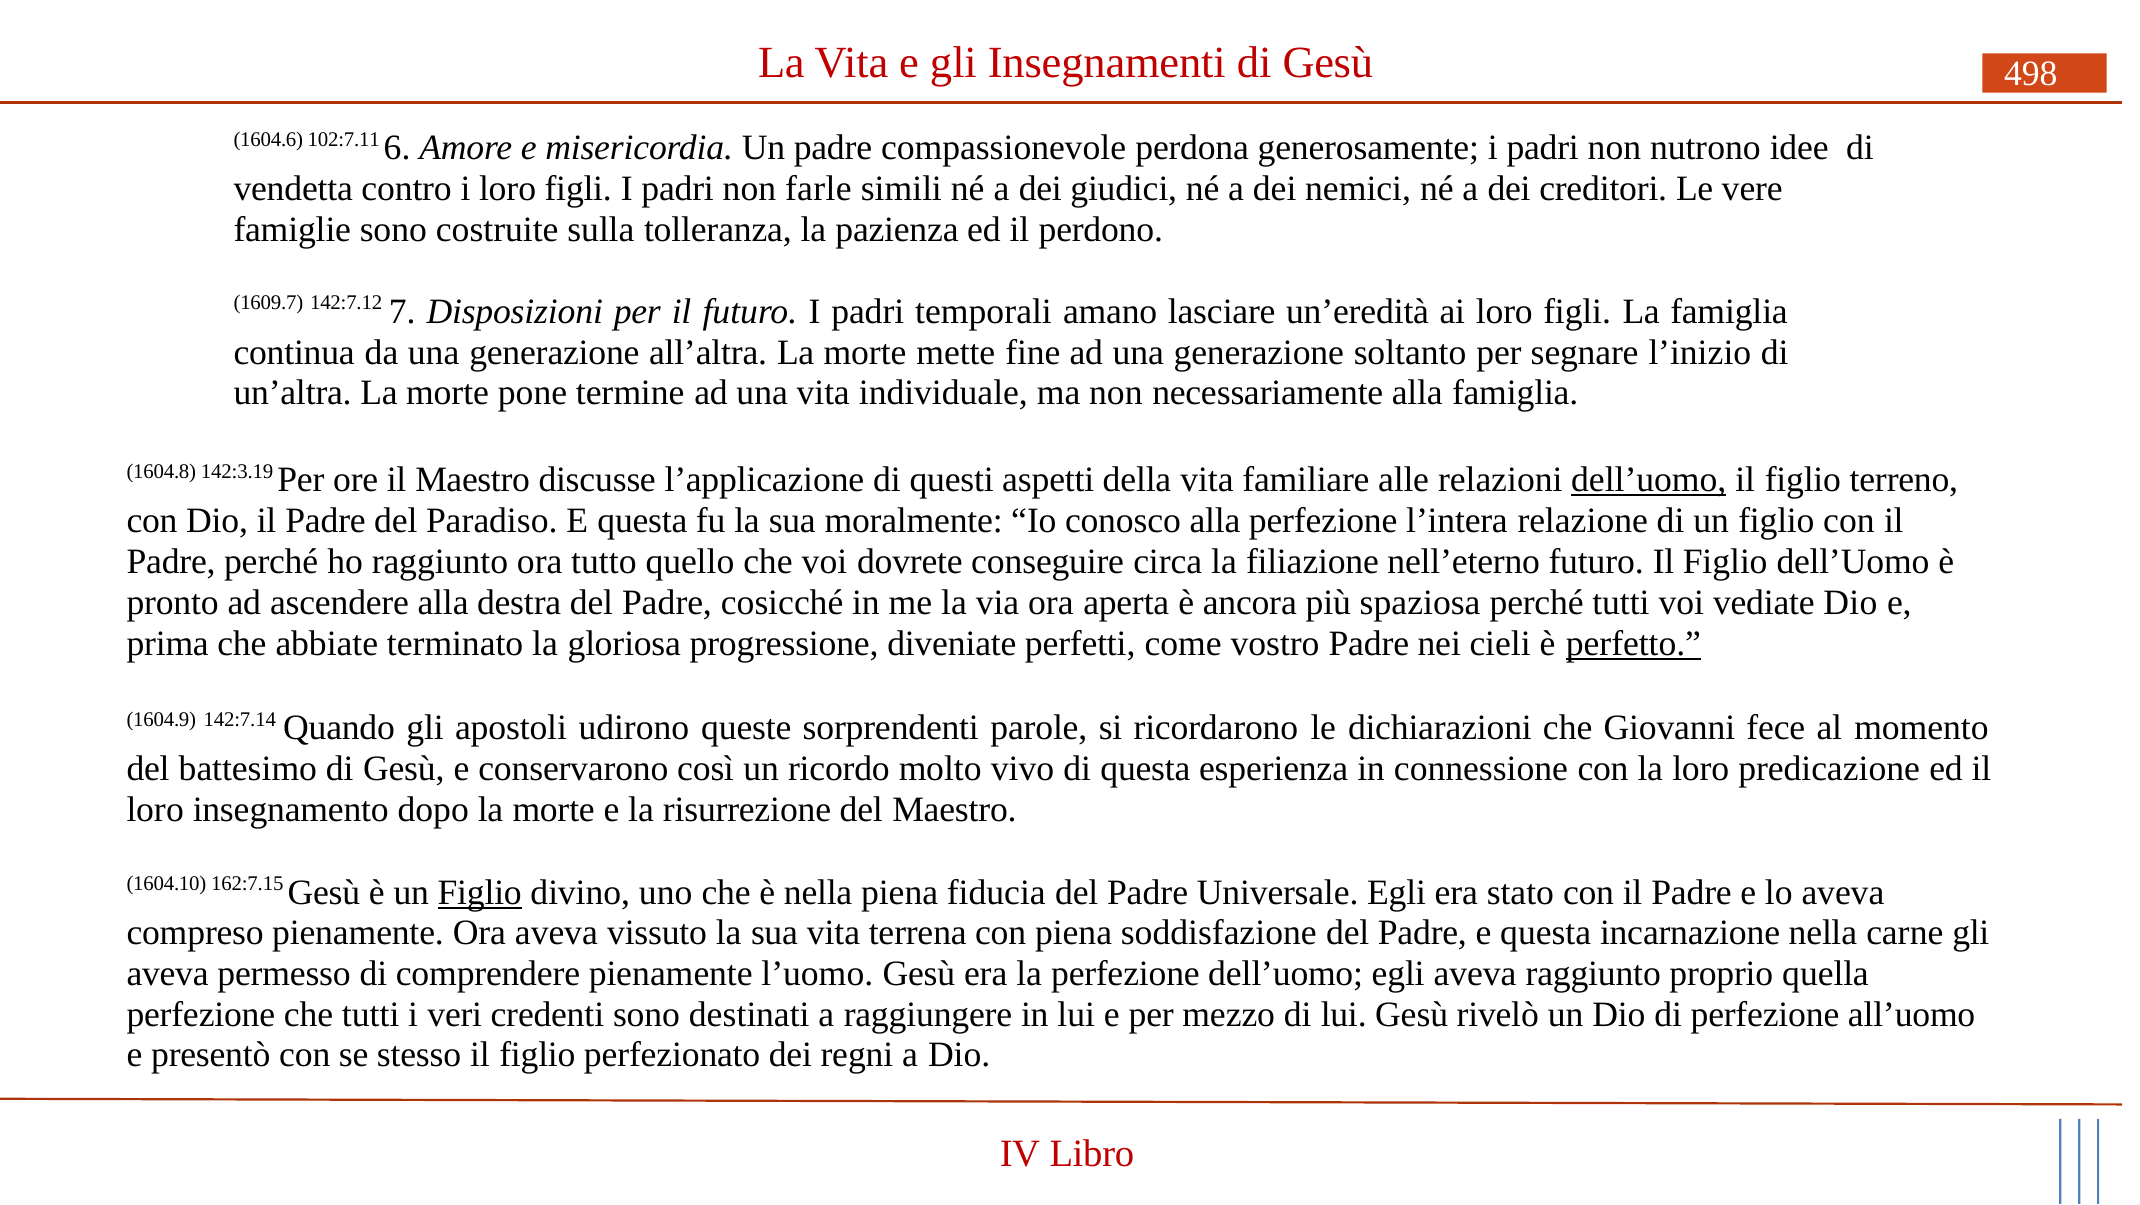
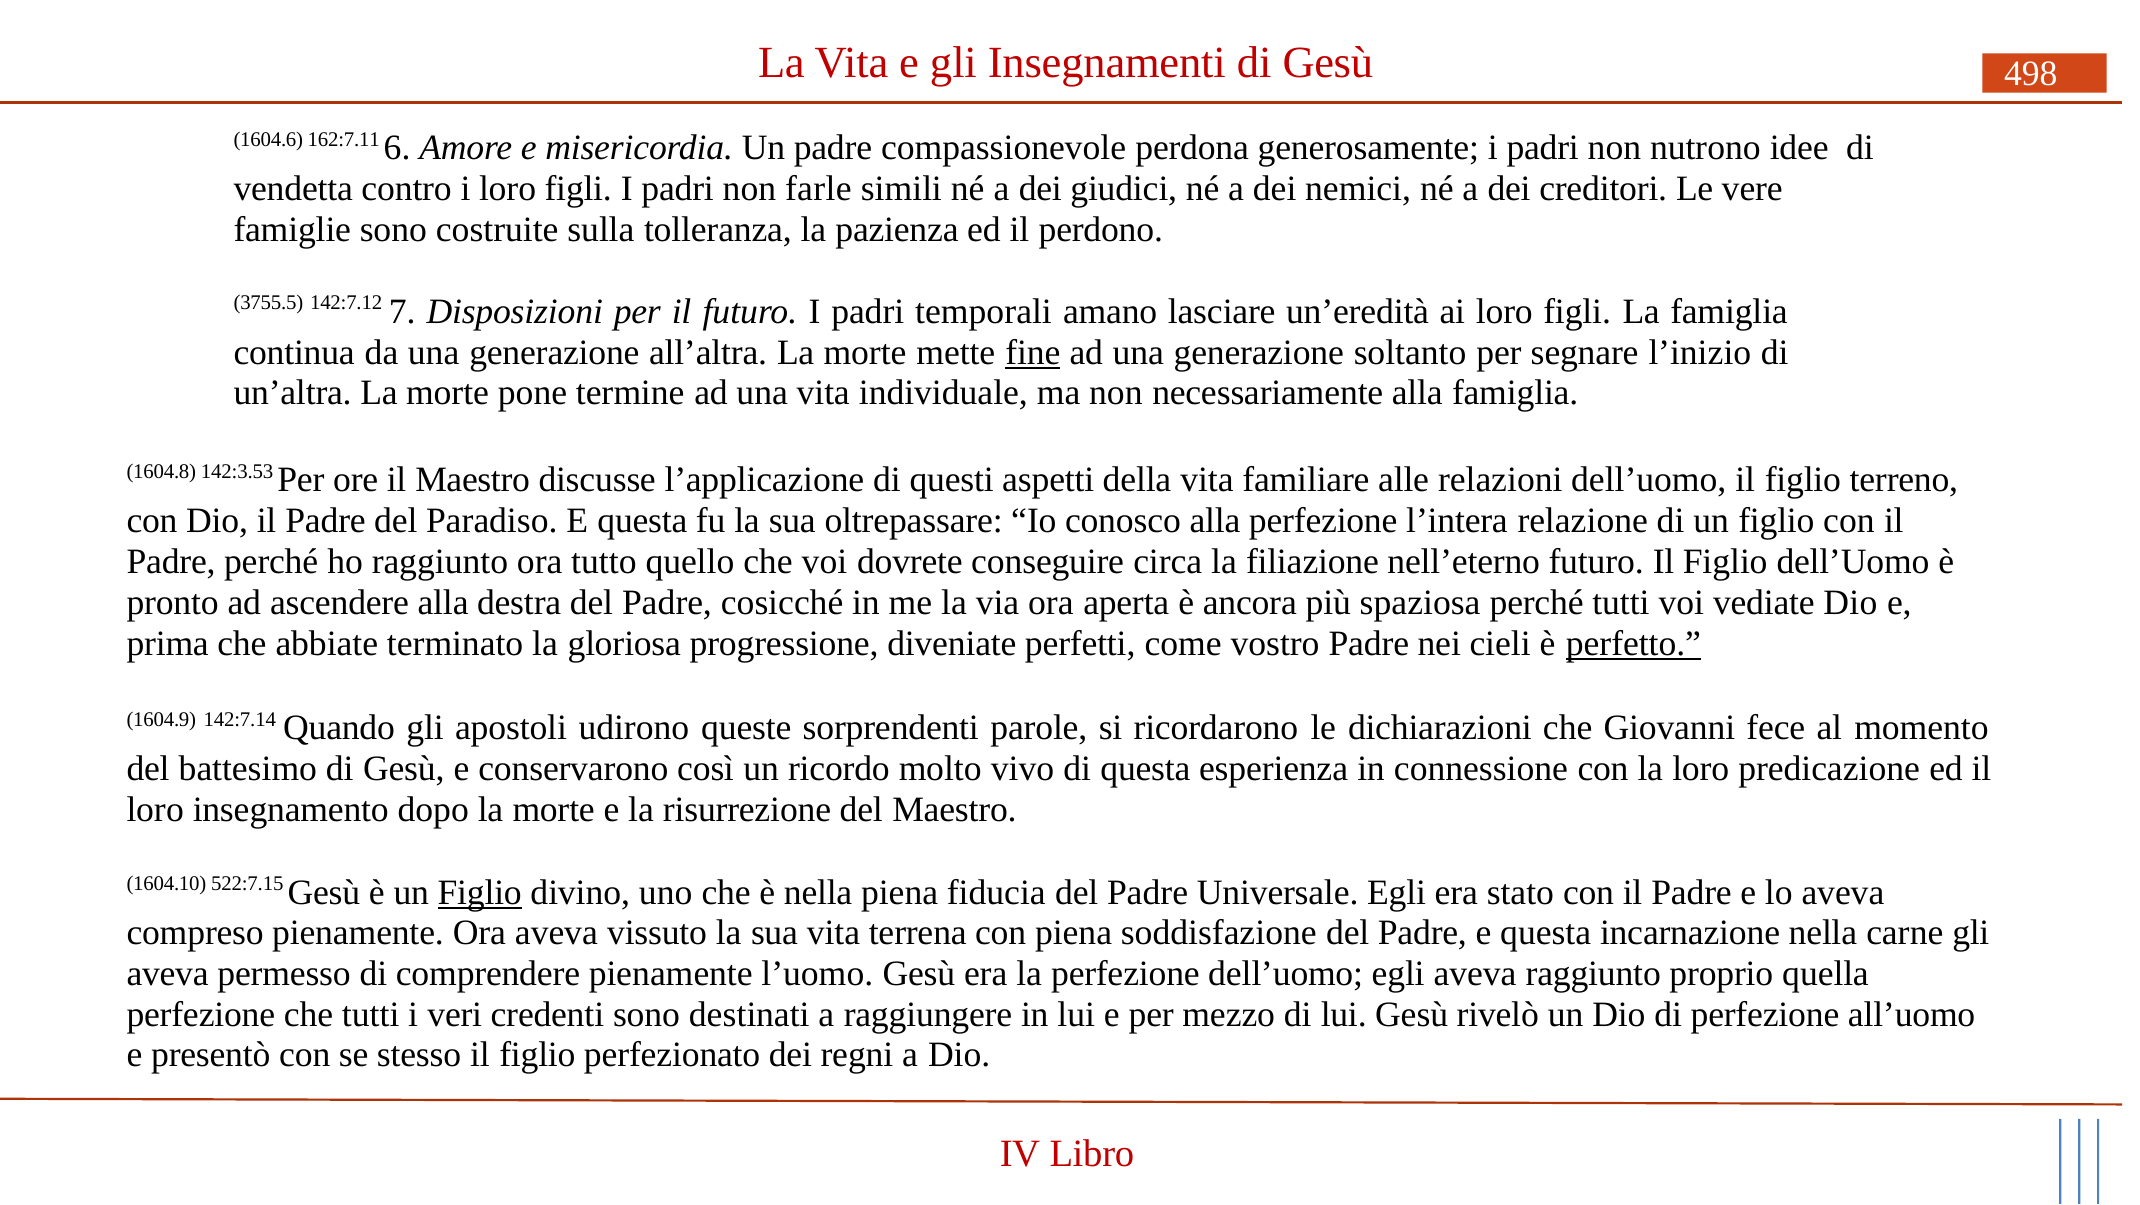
102:7.11: 102:7.11 -> 162:7.11
1609.7: 1609.7 -> 3755.5
fine underline: none -> present
142:3.19: 142:3.19 -> 142:3.53
dell’uomo at (1649, 480) underline: present -> none
moralmente: moralmente -> oltrepassare
162:7.15: 162:7.15 -> 522:7.15
